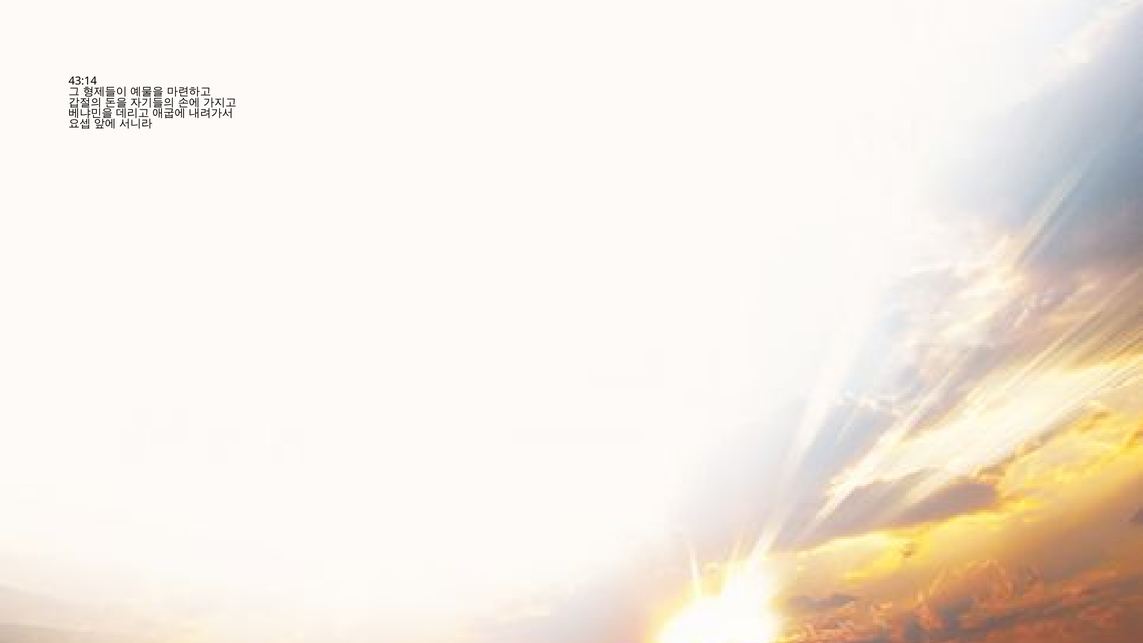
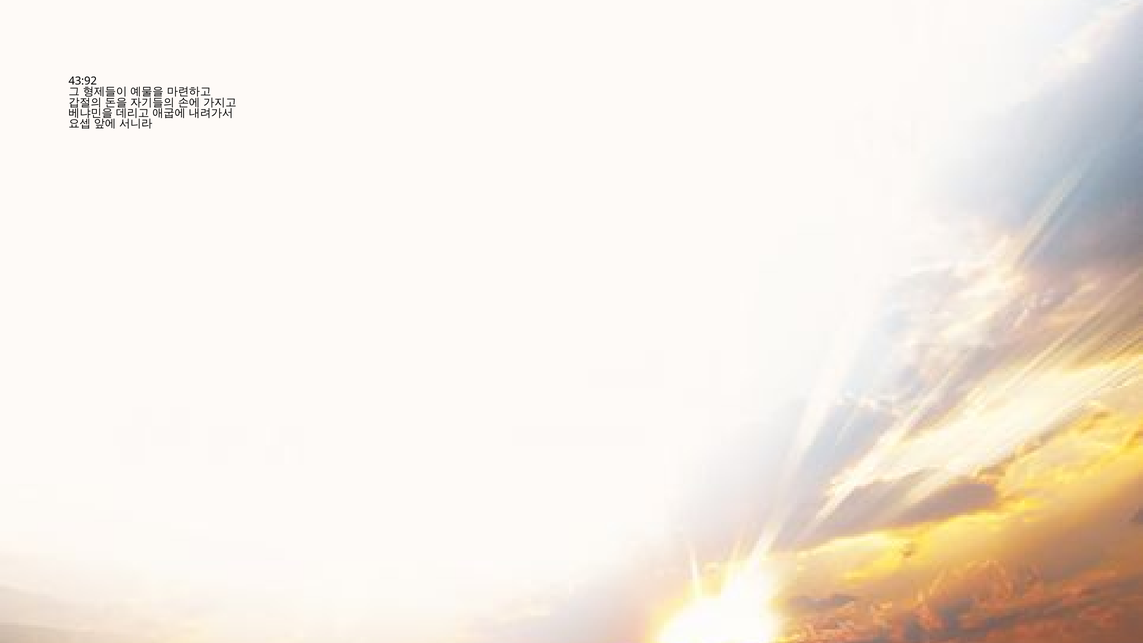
43:14: 43:14 -> 43:92
